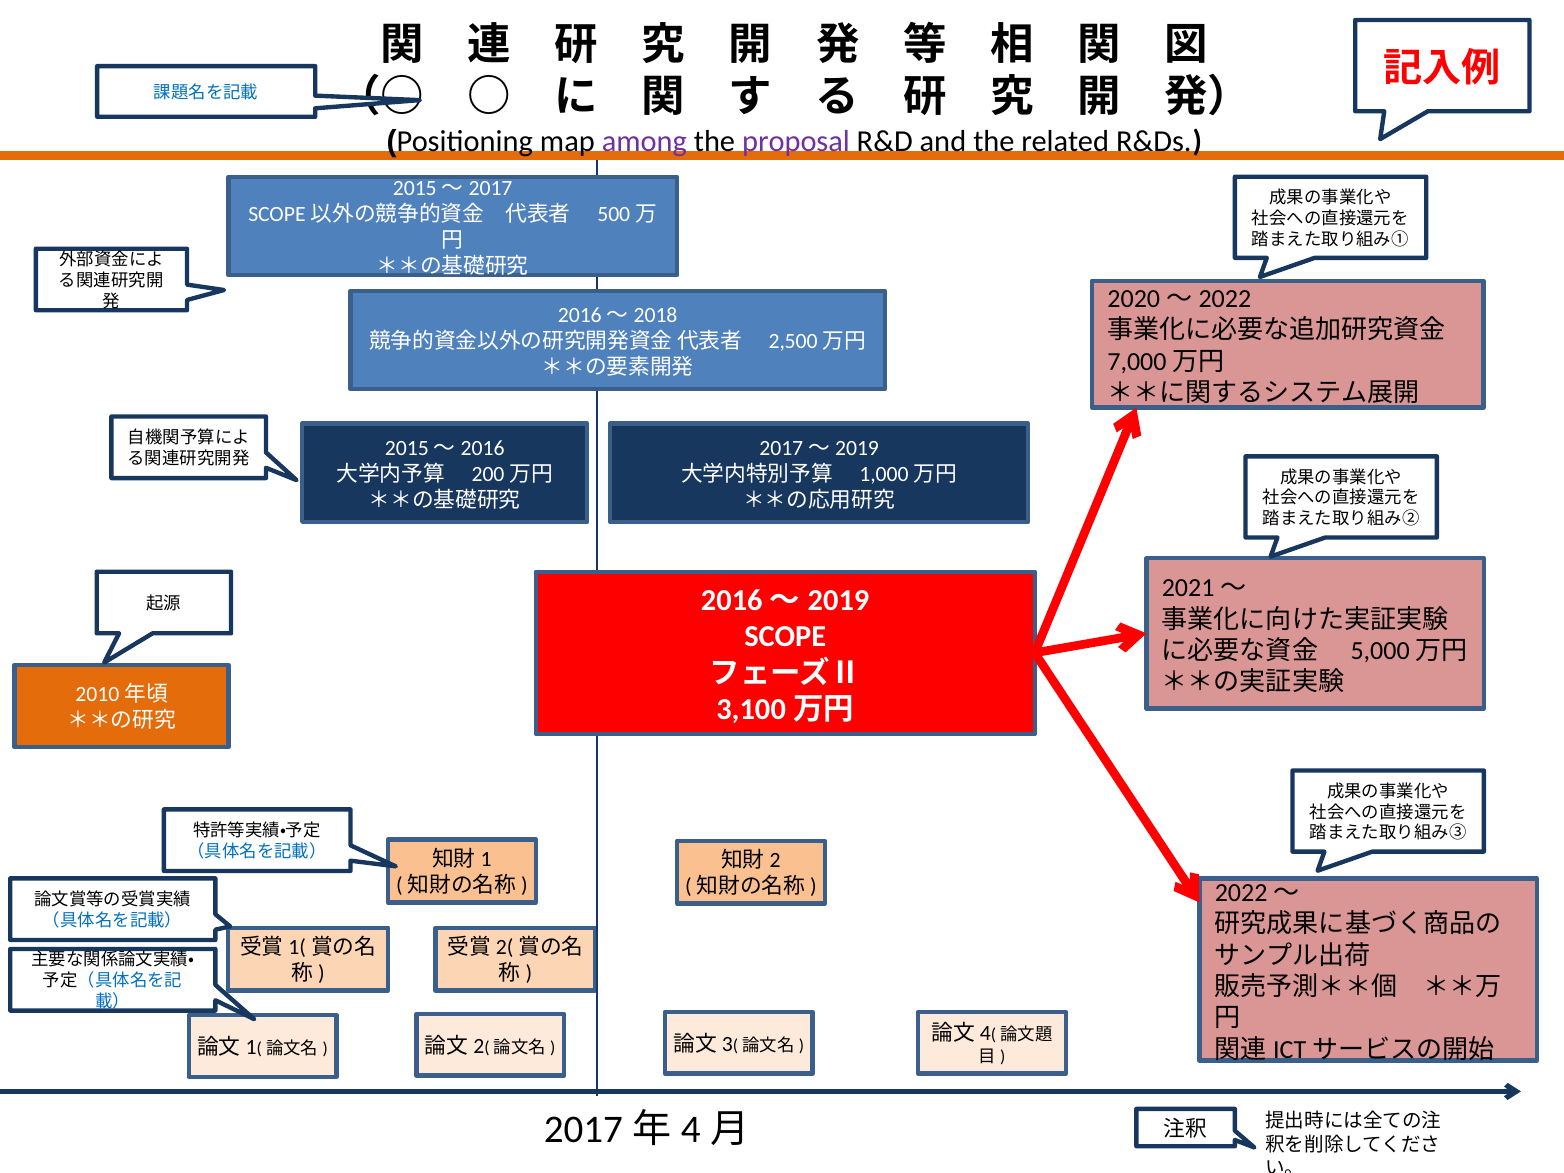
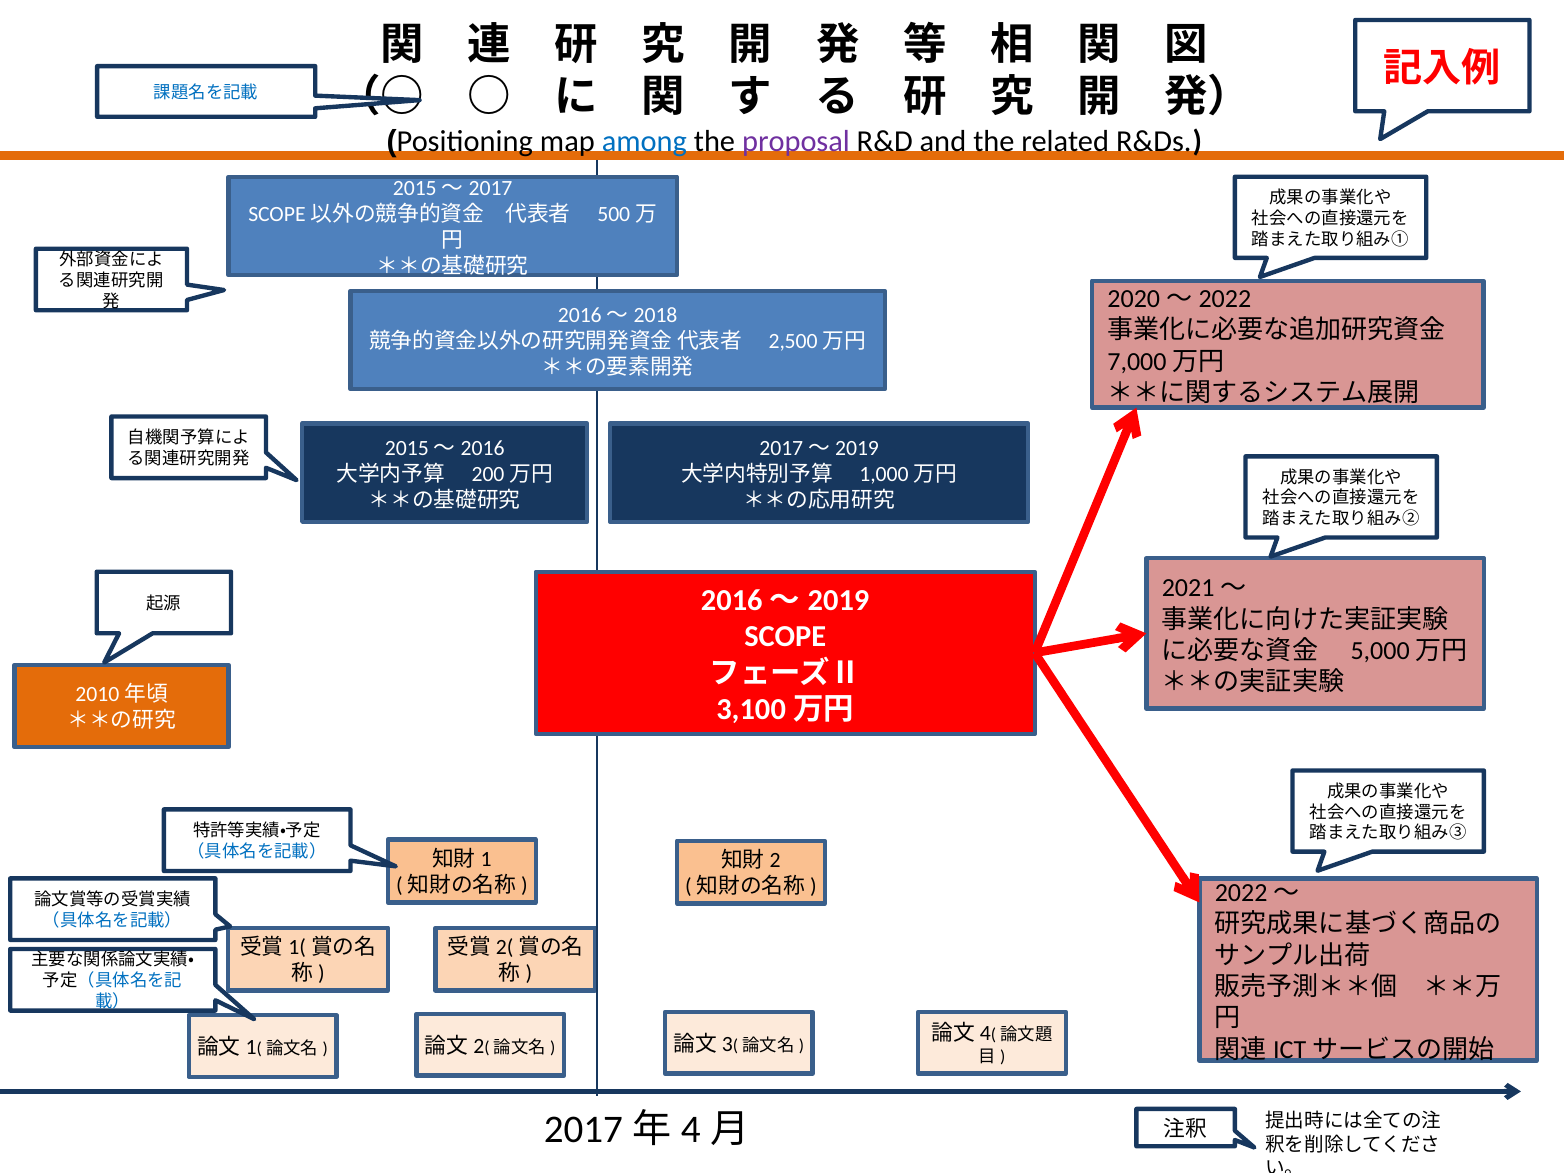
among colour: purple -> blue
